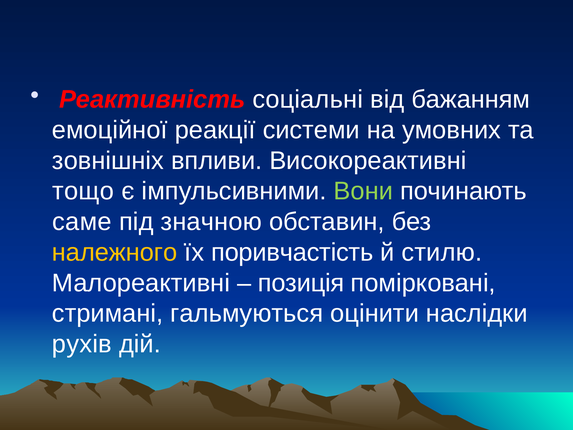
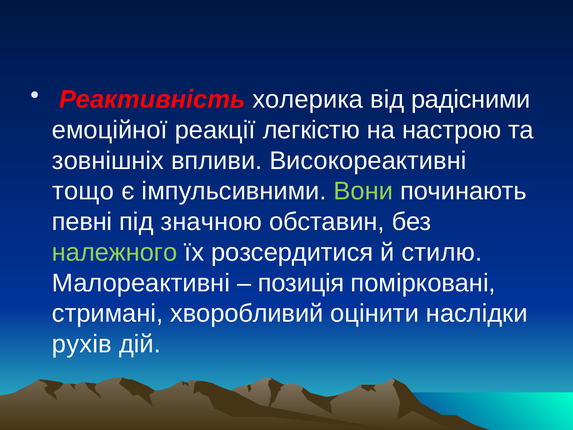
соціальні: соціальні -> холерика
бажанням: бажанням -> радісними
системи: системи -> легкістю
умовних: умовних -> настрою
саме: саме -> певні
належного colour: yellow -> light green
поривчастість: поривчастість -> розсердитися
гальмуються: гальмуються -> хворобливий
